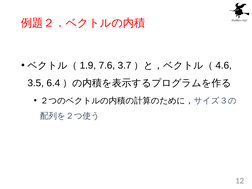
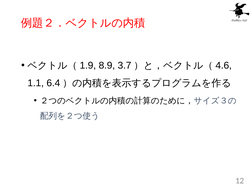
7.6: 7.6 -> 8.9
3.5: 3.5 -> 1.1
